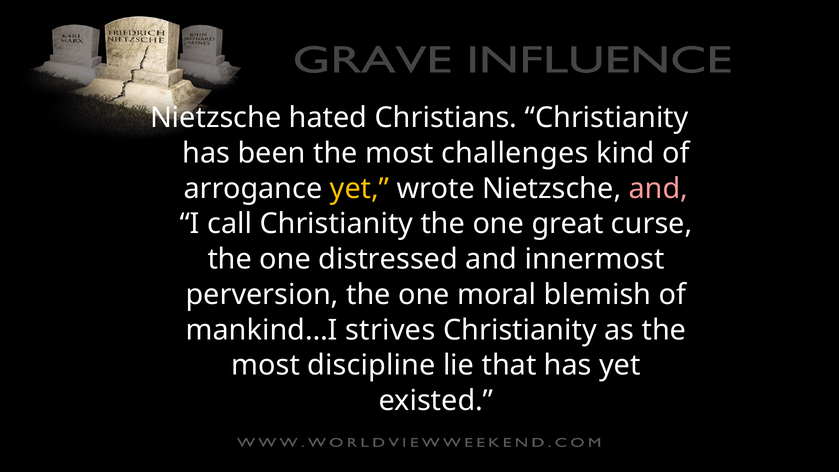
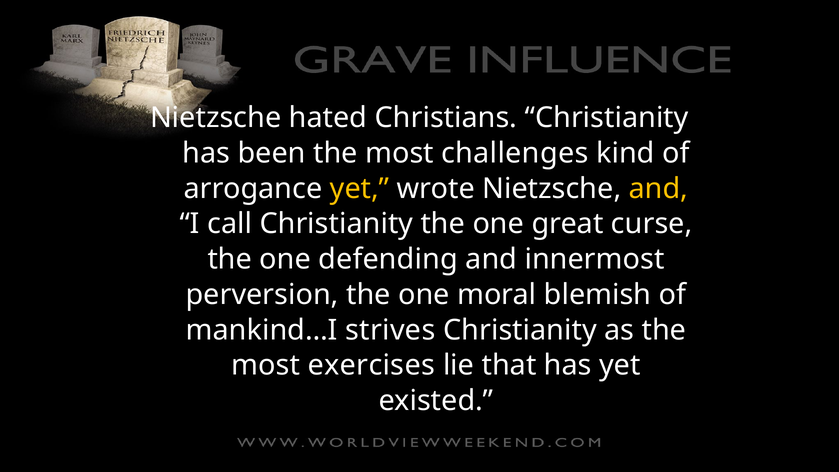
and at (658, 189) colour: pink -> yellow
distressed: distressed -> defending
discipline: discipline -> exercises
